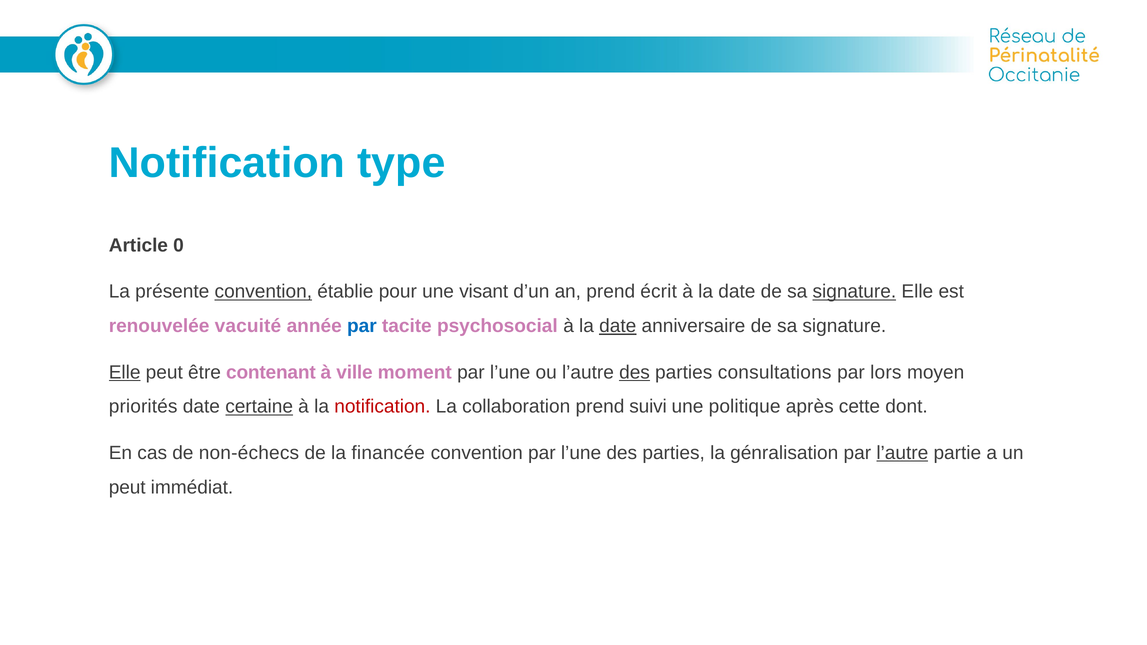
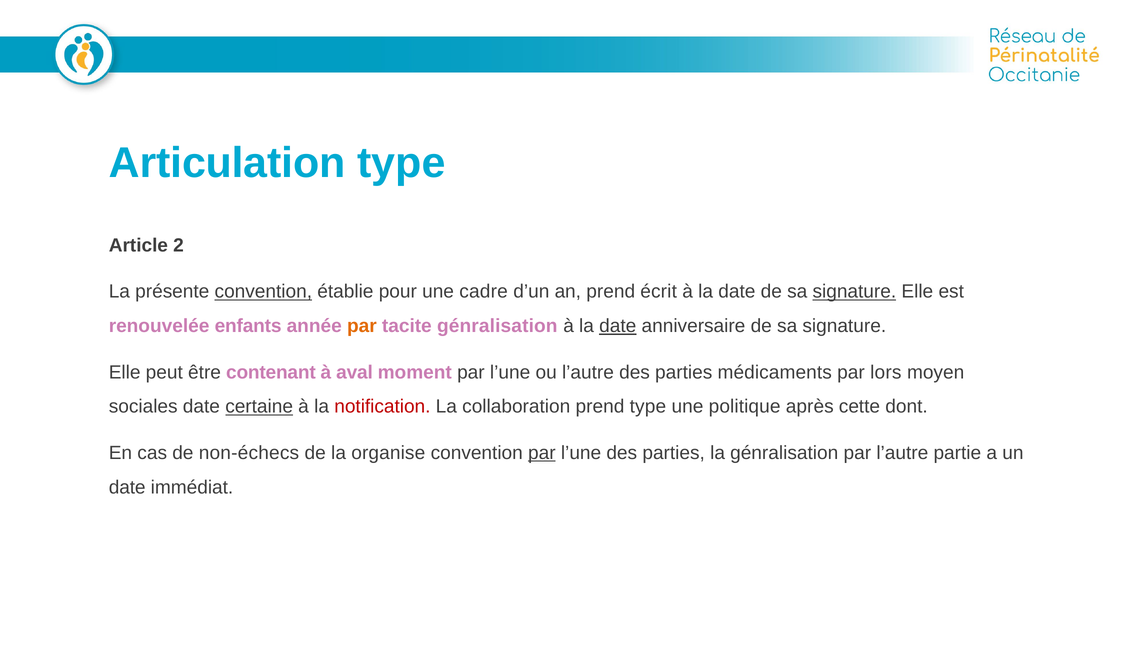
Notification at (227, 163): Notification -> Articulation
0: 0 -> 2
visant: visant -> cadre
vacuité: vacuité -> enfants
par at (362, 326) colour: blue -> orange
tacite psychosocial: psychosocial -> génralisation
Elle at (125, 372) underline: present -> none
ville: ville -> aval
des at (635, 372) underline: present -> none
consultations: consultations -> médicaments
priorités: priorités -> sociales
prend suivi: suivi -> type
financée: financée -> organise
par at (542, 453) underline: none -> present
l’autre at (902, 453) underline: present -> none
peut at (127, 487): peut -> date
